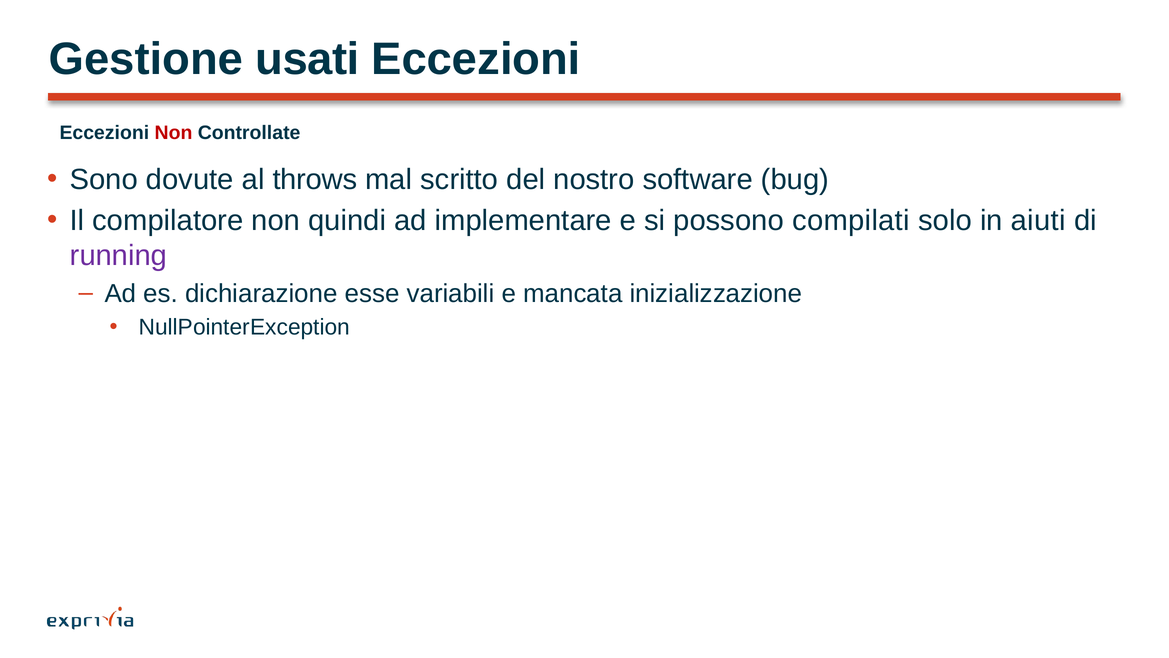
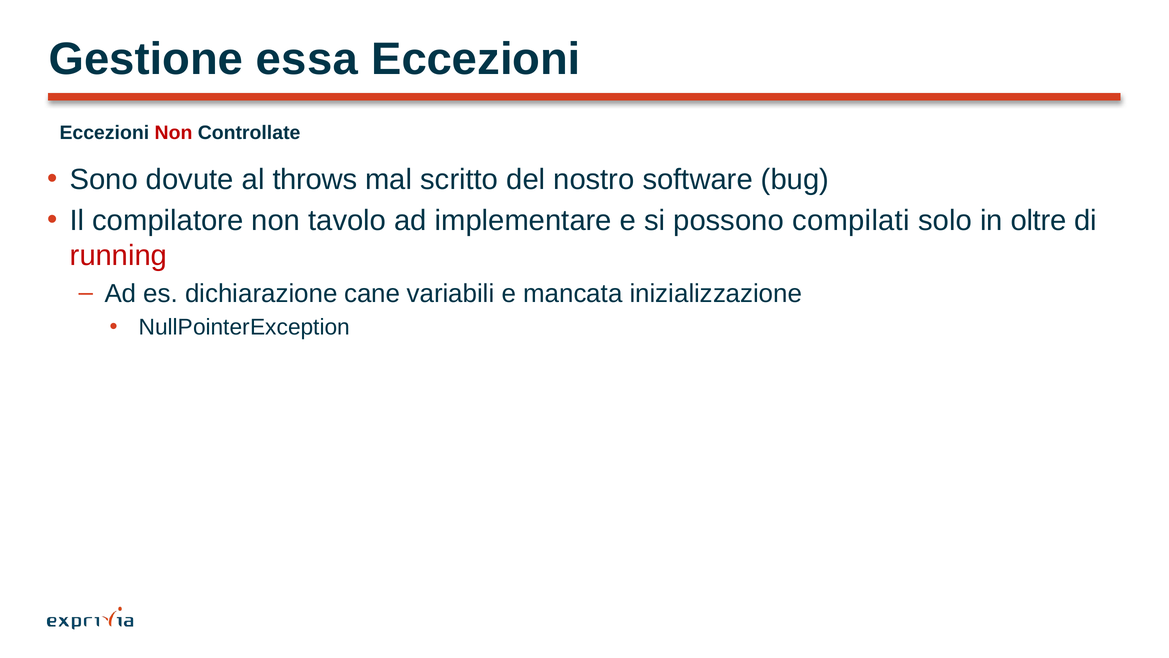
usati: usati -> essa
quindi: quindi -> tavolo
aiuti: aiuti -> oltre
running colour: purple -> red
esse: esse -> cane
